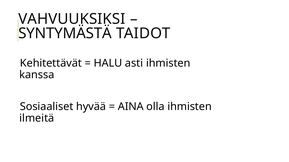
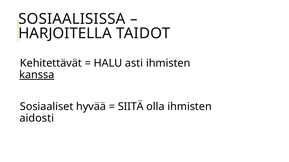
VAHVUUKSIKSI: VAHVUUKSIKSI -> SOSIAALISISSA
SYNTYMÄSTÄ: SYNTYMÄSTÄ -> HARJOITELLA
kanssa underline: none -> present
AINA: AINA -> SIITÄ
ilmeitä: ilmeitä -> aidosti
